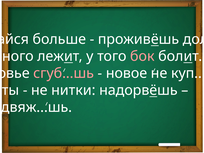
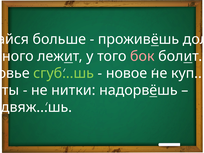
сгуб...шь colour: pink -> light green
